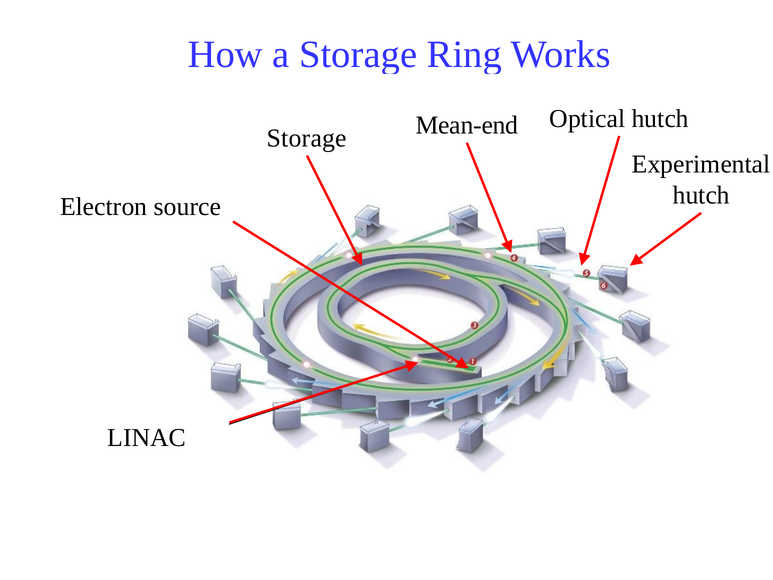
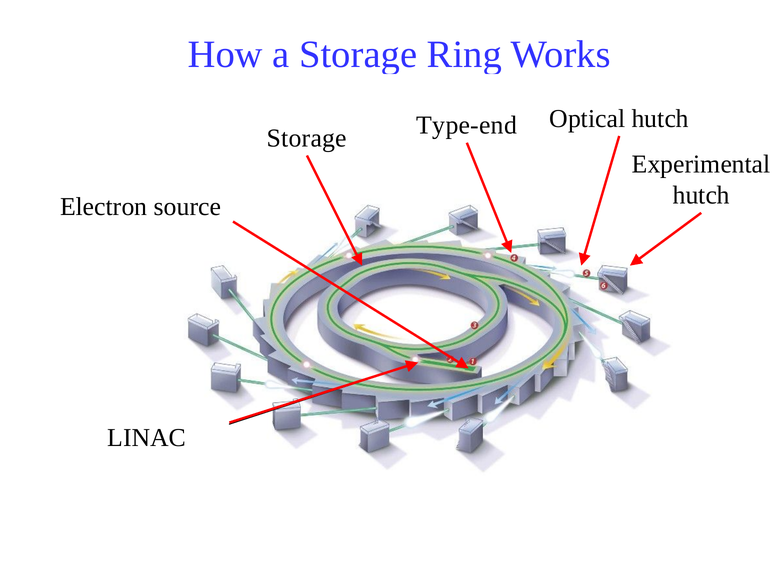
Mean-end: Mean-end -> Type-end
